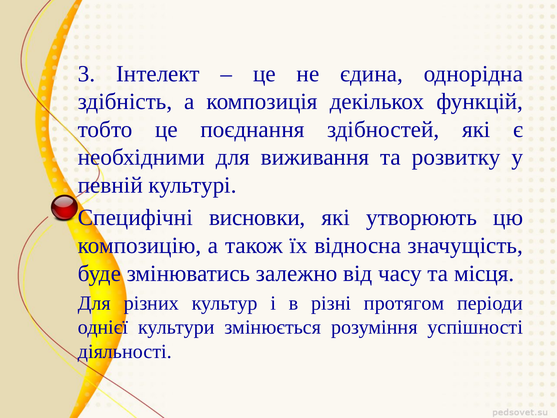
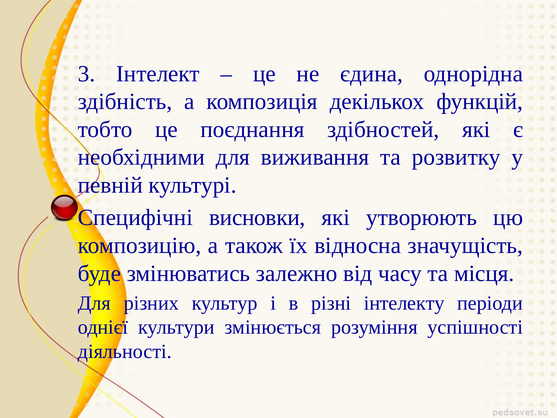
протягом: протягом -> інтелекту
